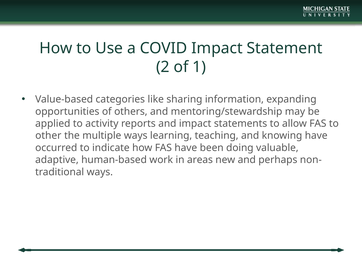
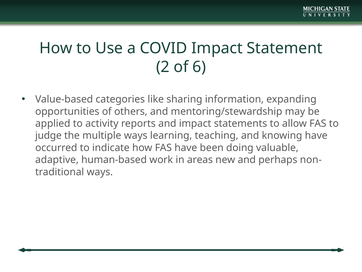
1: 1 -> 6
other: other -> judge
